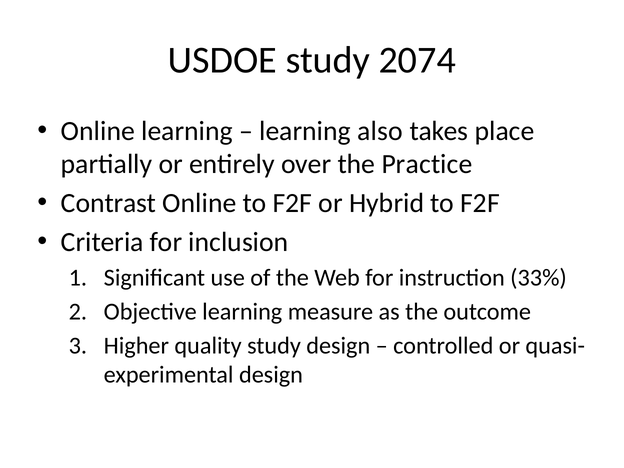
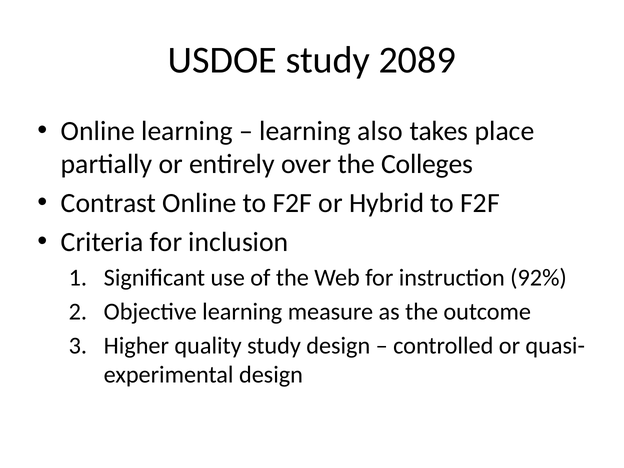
2074: 2074 -> 2089
Practice: Practice -> Colleges
33%: 33% -> 92%
